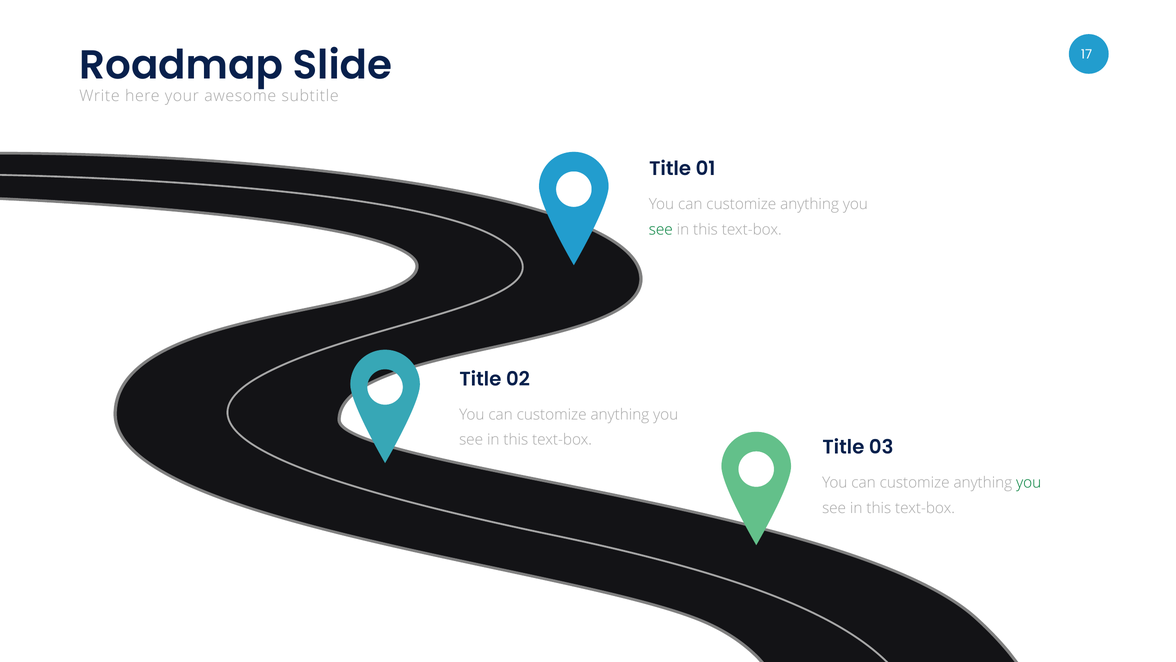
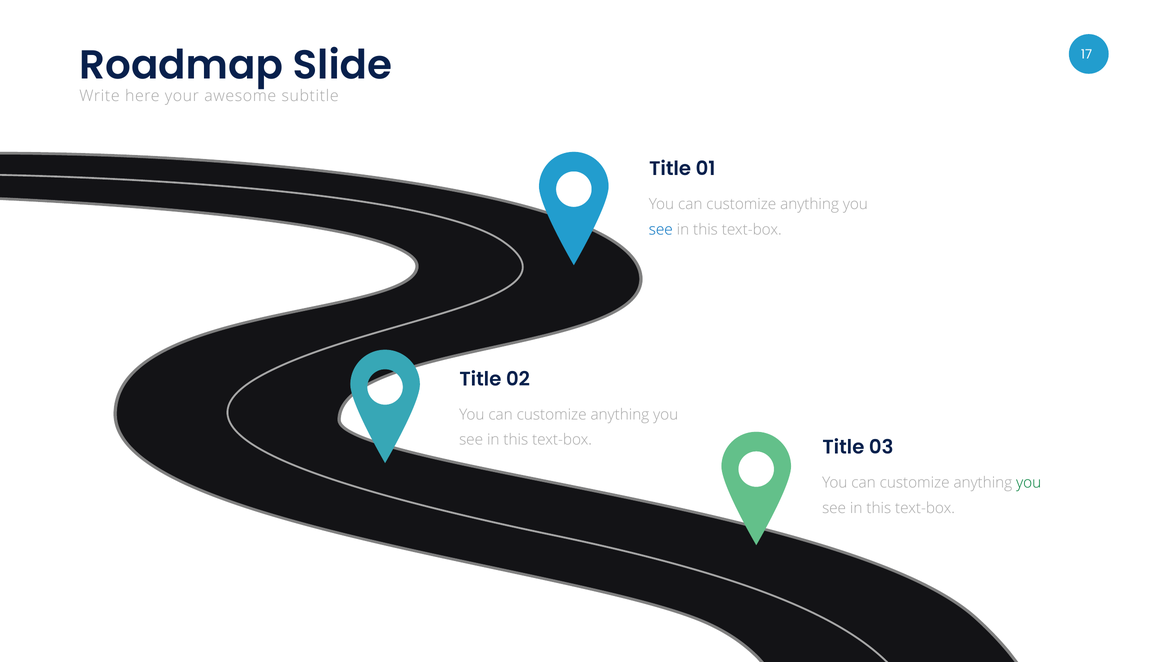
see at (661, 229) colour: green -> blue
